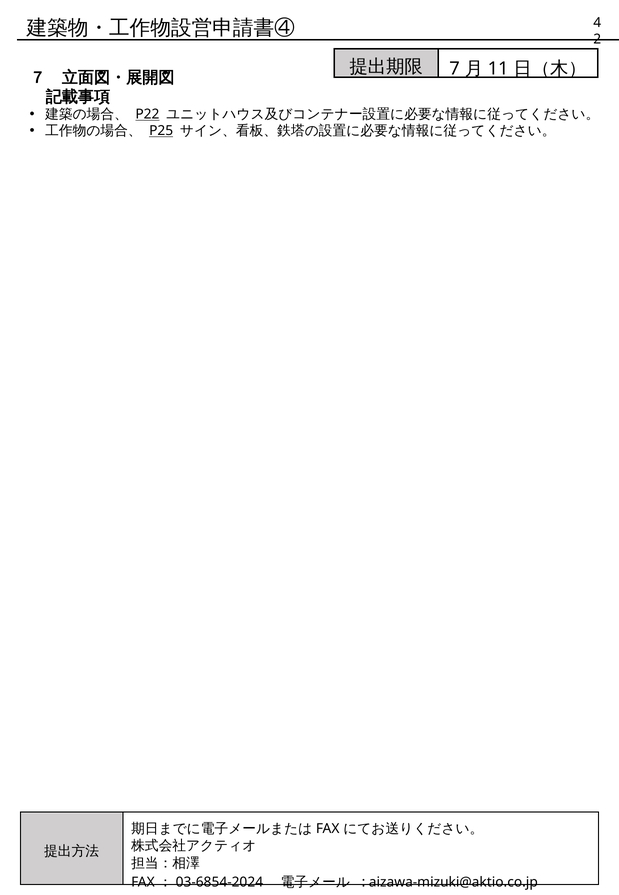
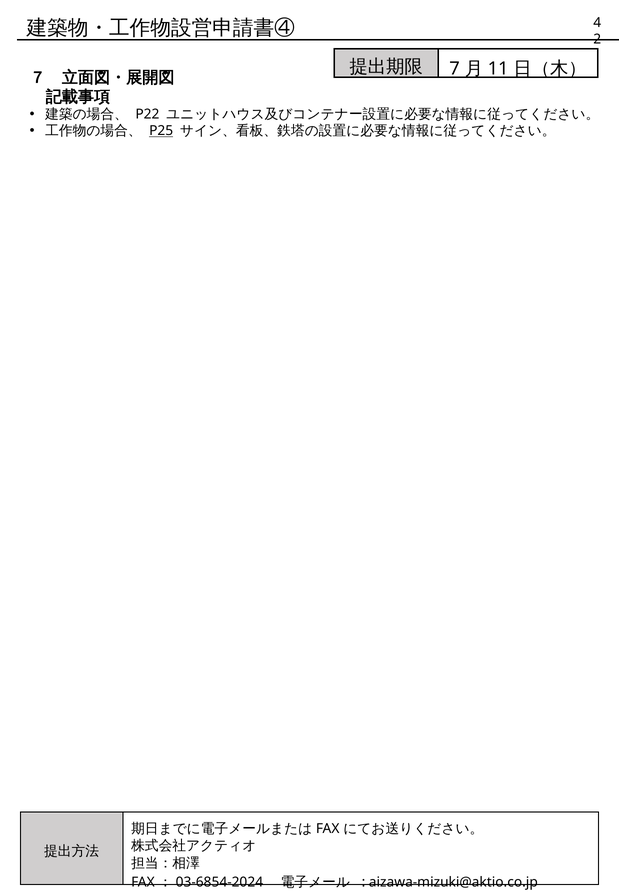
P22 underline: present -> none
